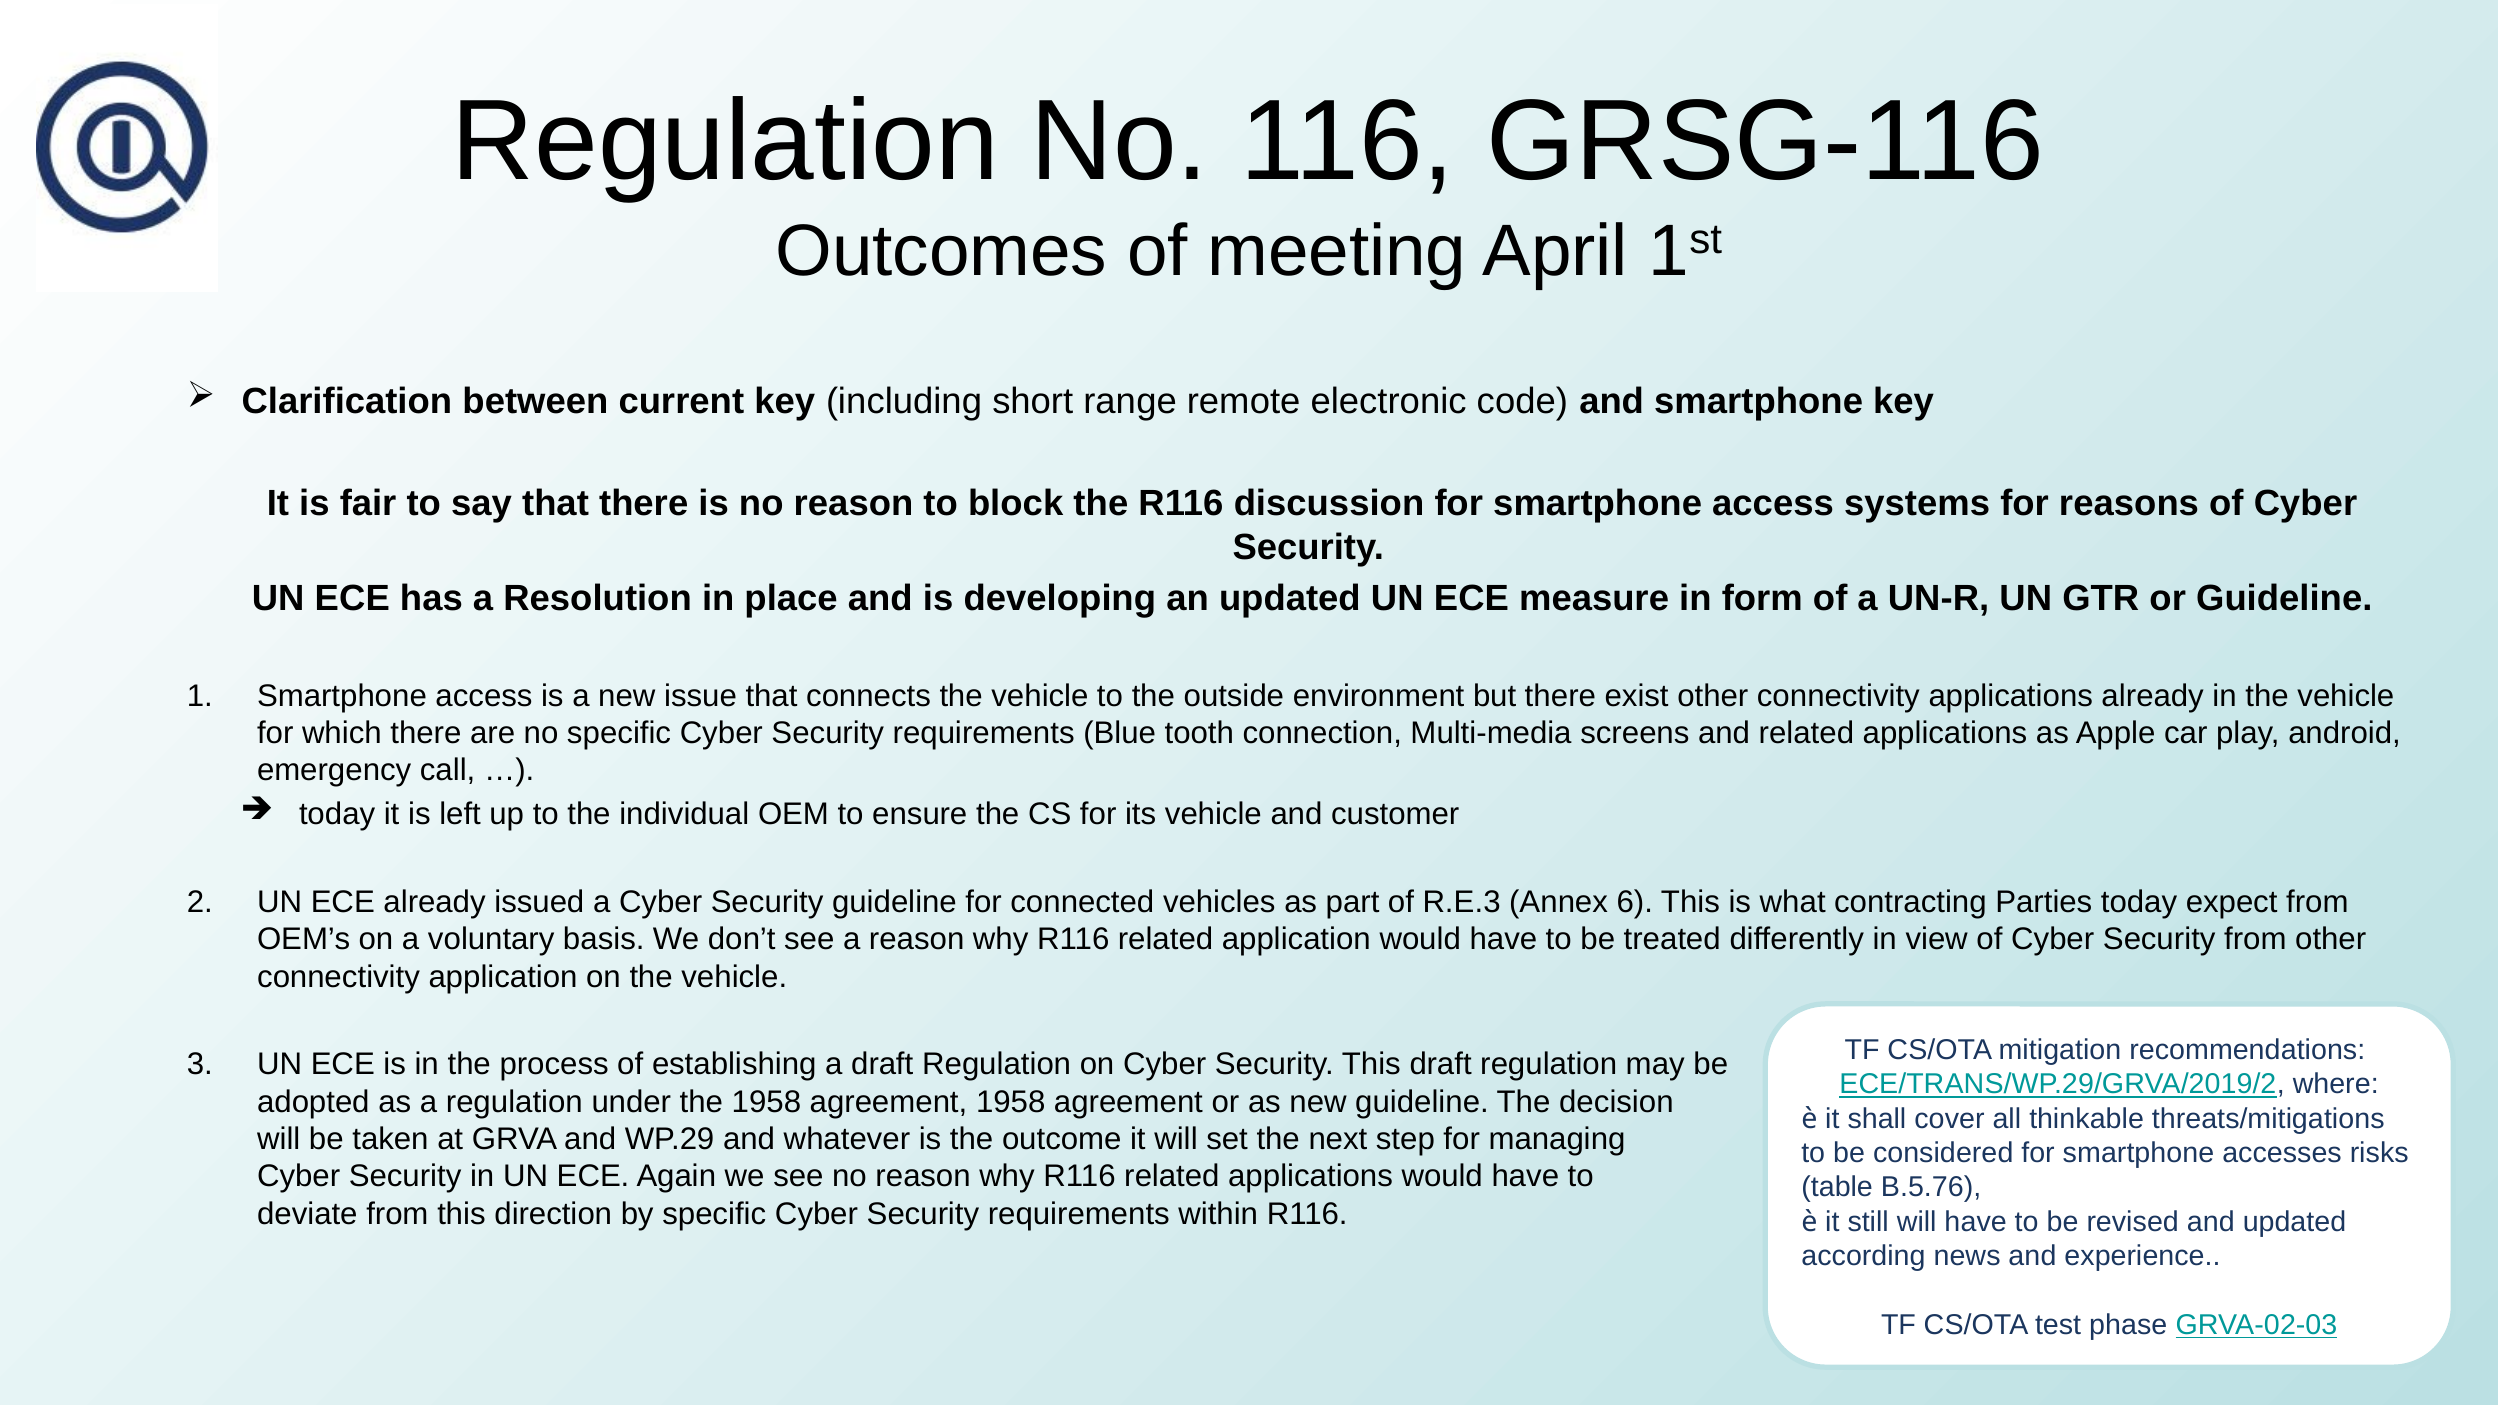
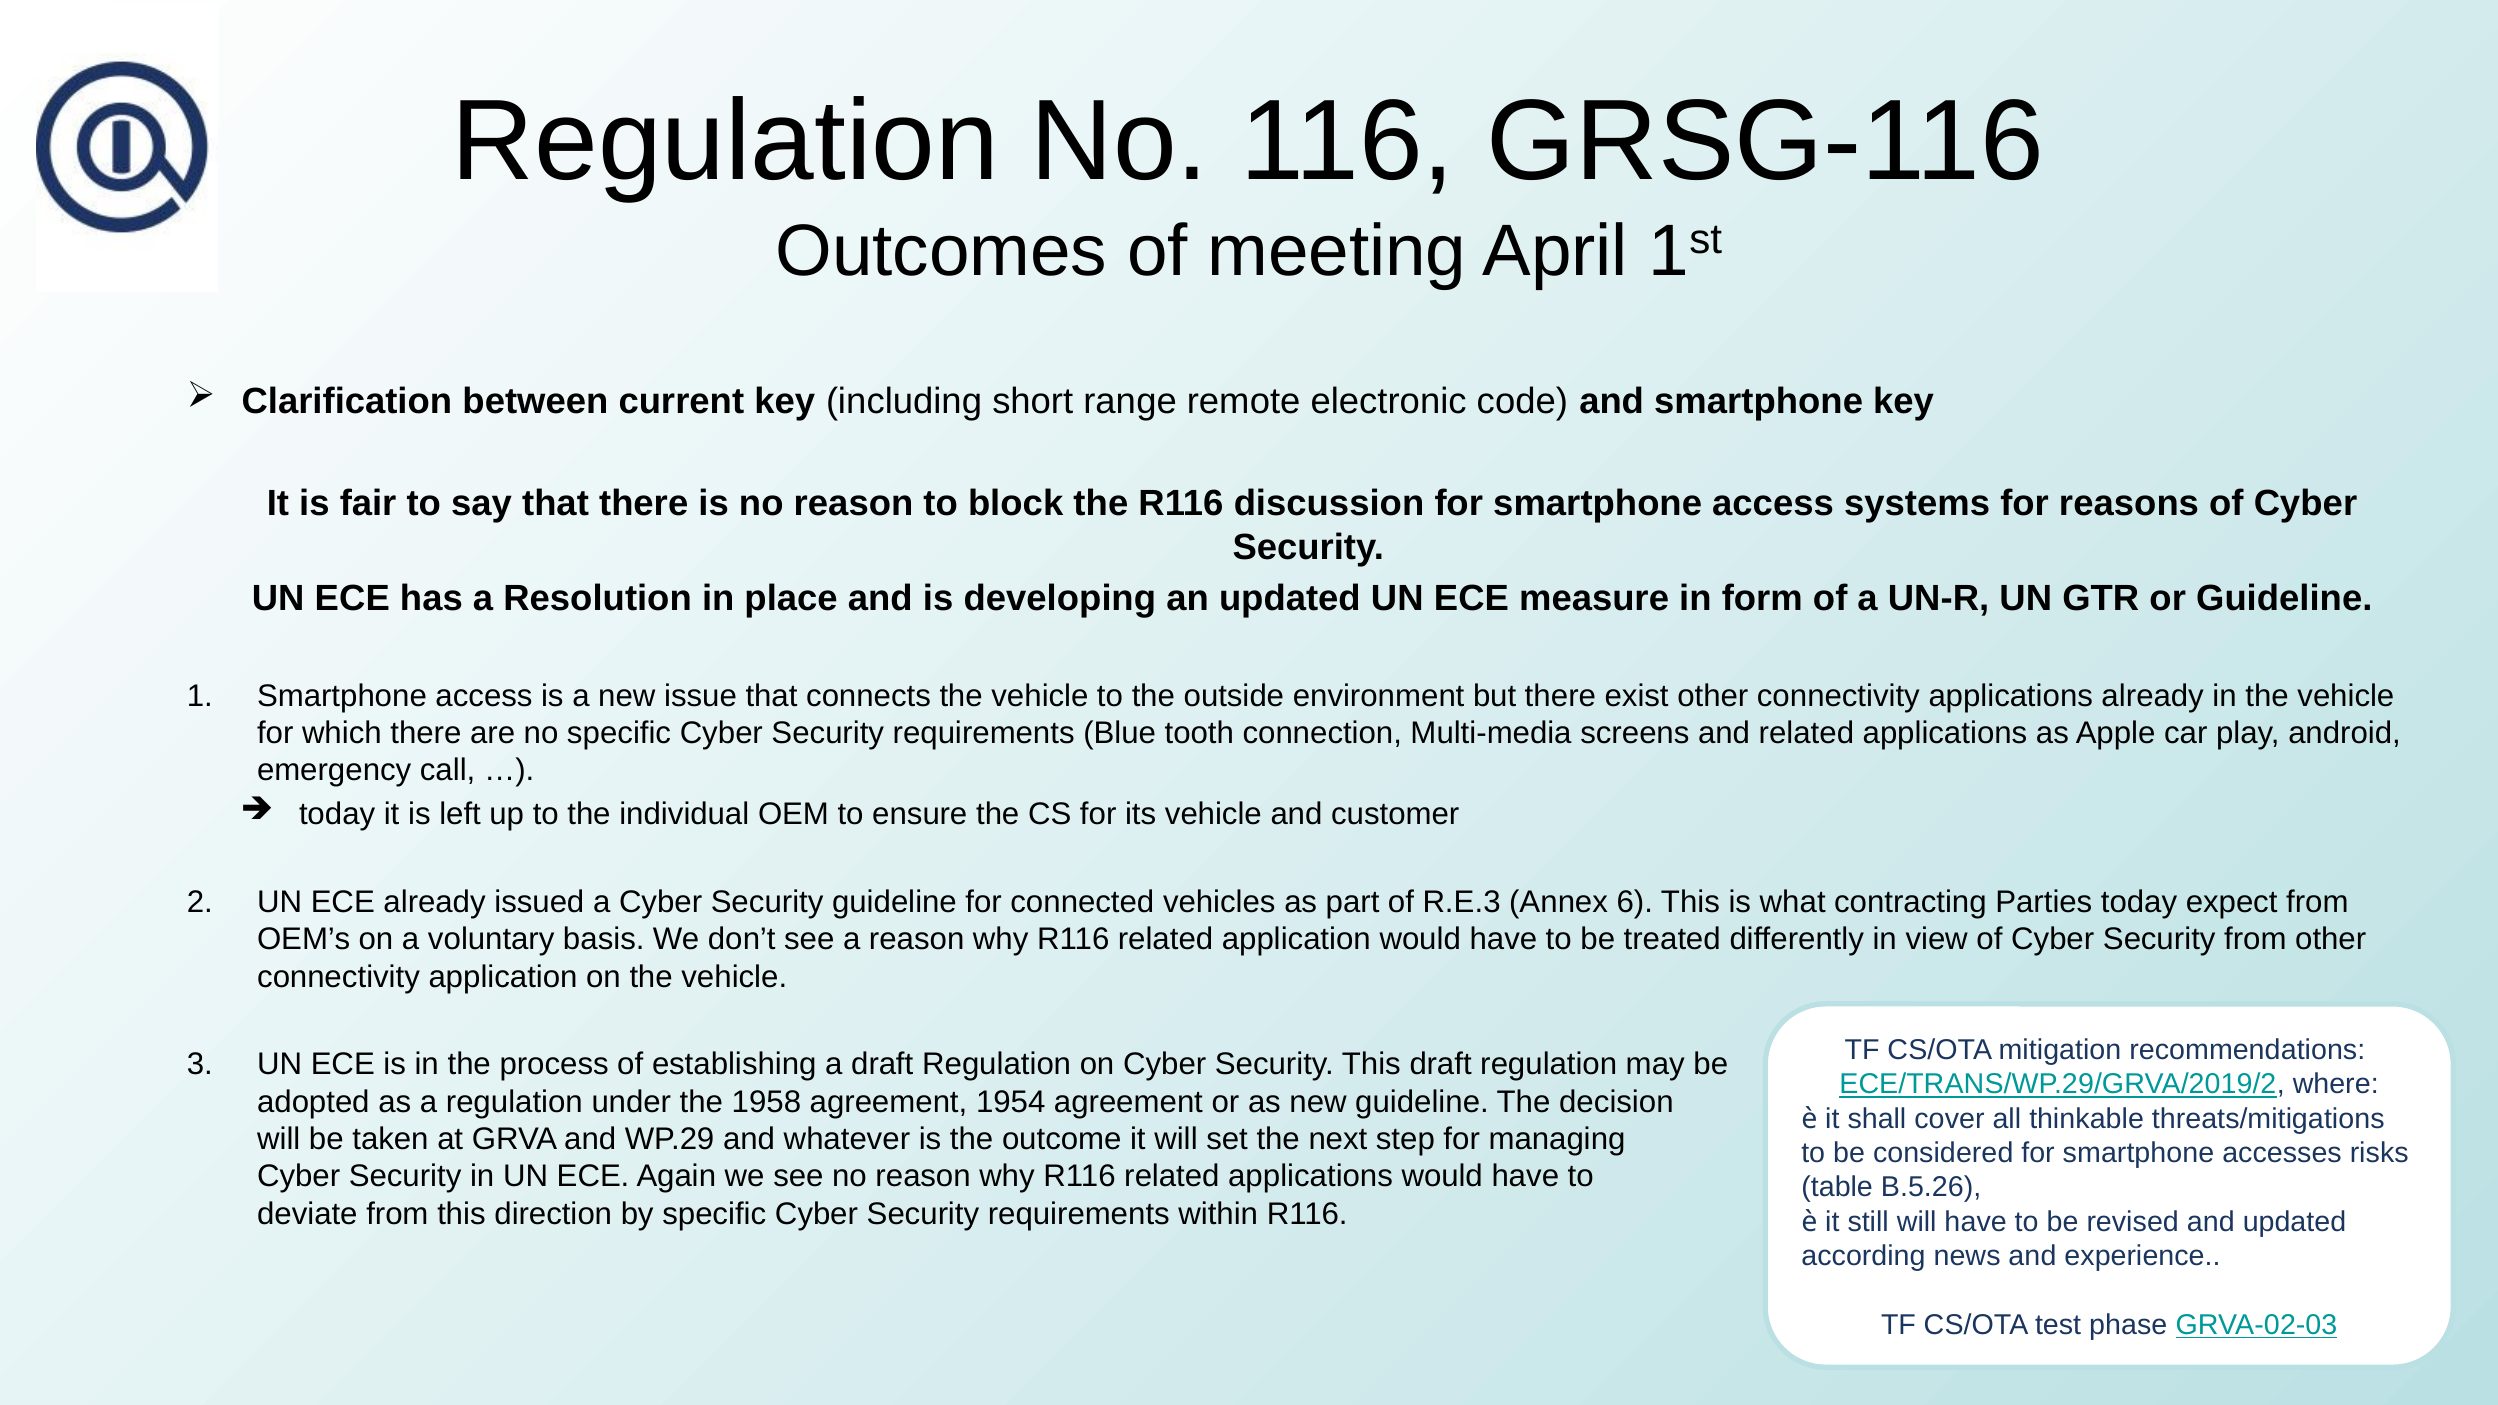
agreement 1958: 1958 -> 1954
B.5.76: B.5.76 -> B.5.26
